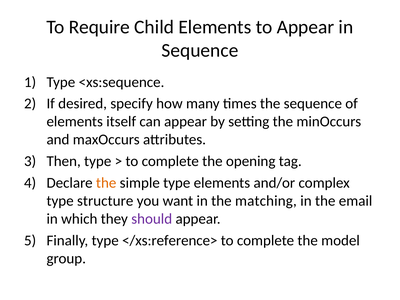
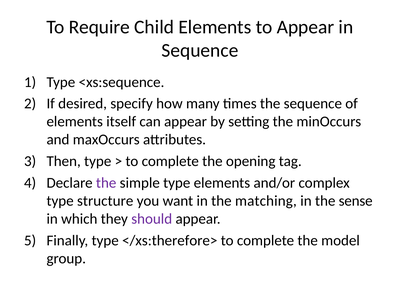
the at (106, 183) colour: orange -> purple
email: email -> sense
</xs:reference>: </xs:reference> -> </xs:therefore>
